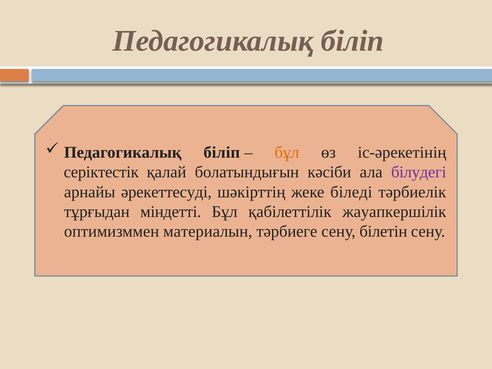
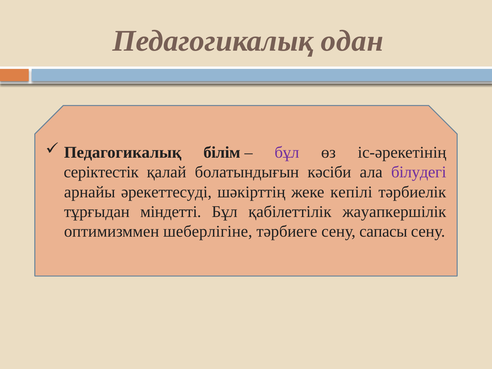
біліп at (352, 41): біліп -> одан
біліп at (222, 153): біліп -> білім
бұл at (287, 153) colour: orange -> purple
біледі: біледі -> кепілі
материалын: материалын -> шеберлiгiне
білетін: білетін -> сaпaсы
